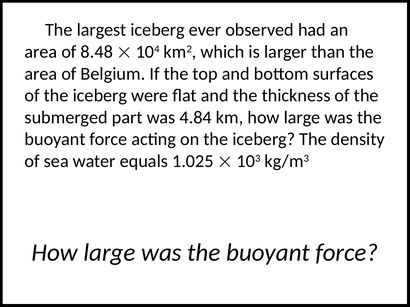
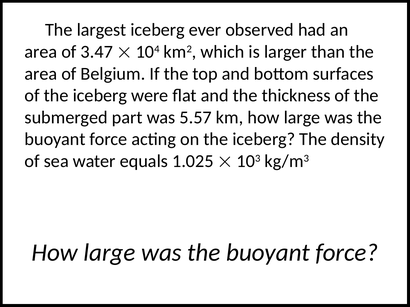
8.48: 8.48 -> 3.47
4.84: 4.84 -> 5.57
